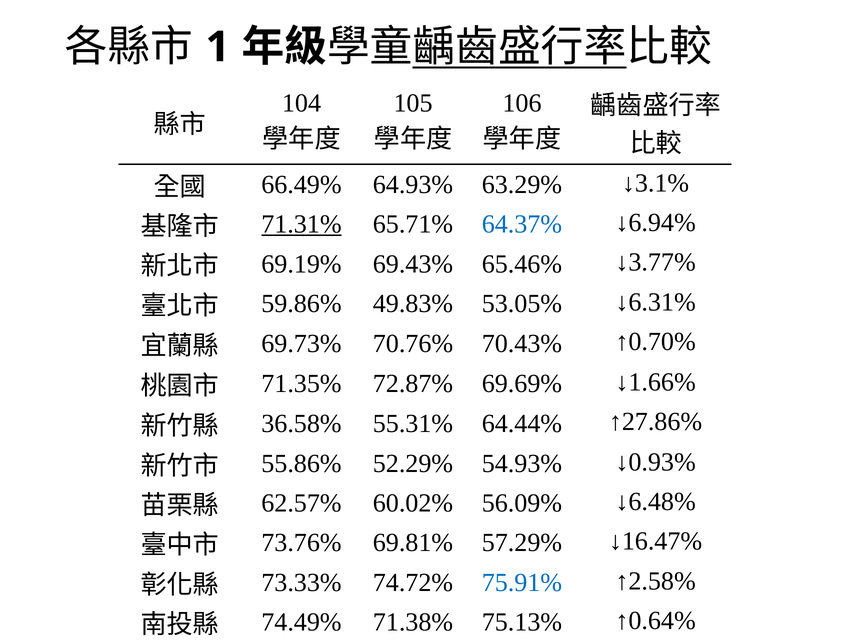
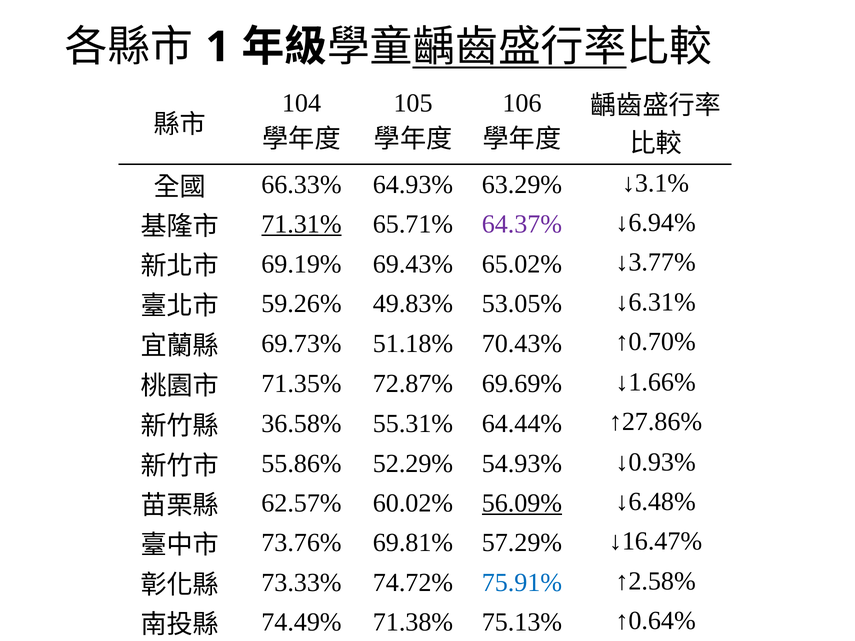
66.49%: 66.49% -> 66.33%
64.37% colour: blue -> purple
65.46%: 65.46% -> 65.02%
59.86%: 59.86% -> 59.26%
70.76%: 70.76% -> 51.18%
56.09% underline: none -> present
